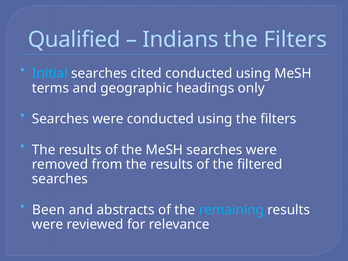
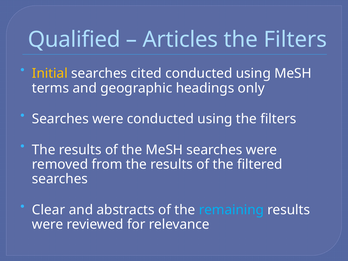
Indians: Indians -> Articles
Initial colour: light blue -> yellow
Been: Been -> Clear
